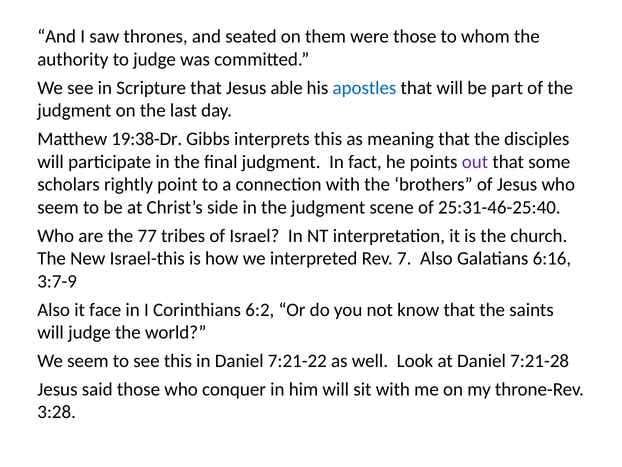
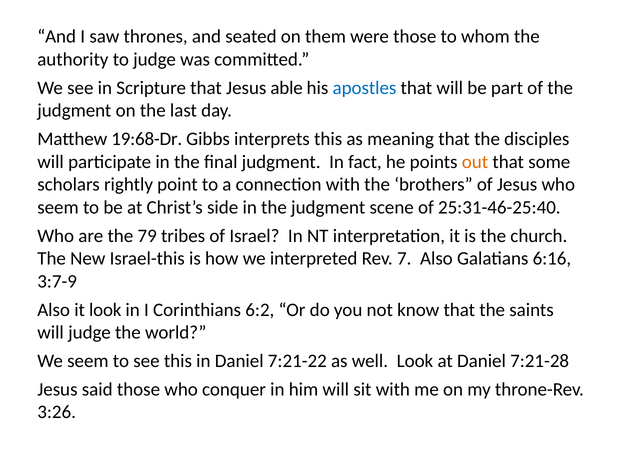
19:38-Dr: 19:38-Dr -> 19:68-Dr
out colour: purple -> orange
77: 77 -> 79
it face: face -> look
3:28: 3:28 -> 3:26
